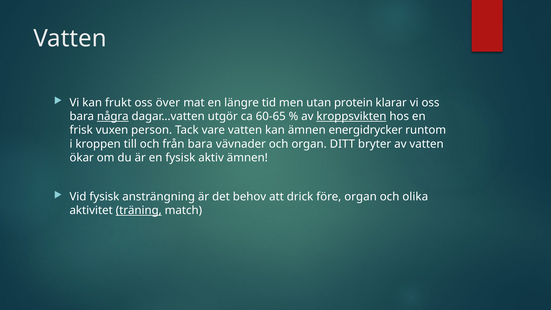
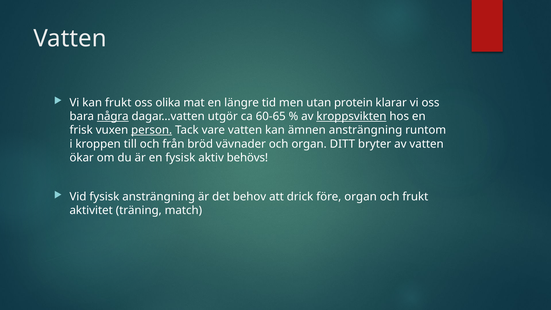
över: över -> olika
person underline: none -> present
ämnen energidrycker: energidrycker -> ansträngning
från bara: bara -> bröd
aktiv ämnen: ämnen -> behövs
och olika: olika -> frukt
träning underline: present -> none
